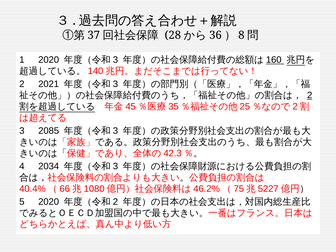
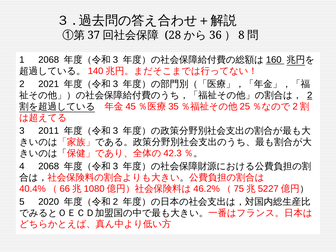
1 2020: 2020 -> 2068
2085: 2085 -> 2011
4 2034: 2034 -> 2068
